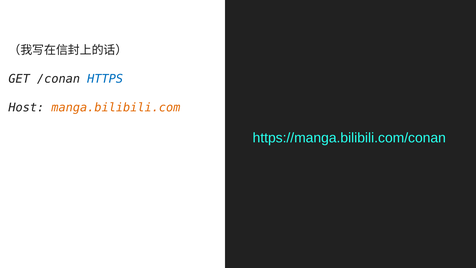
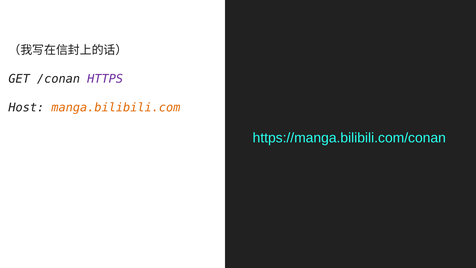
HTTPS colour: blue -> purple
